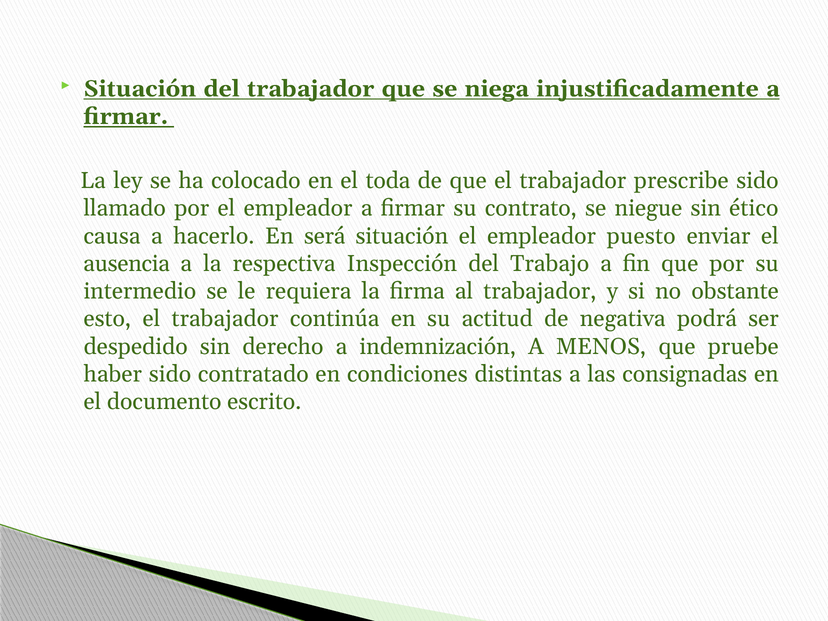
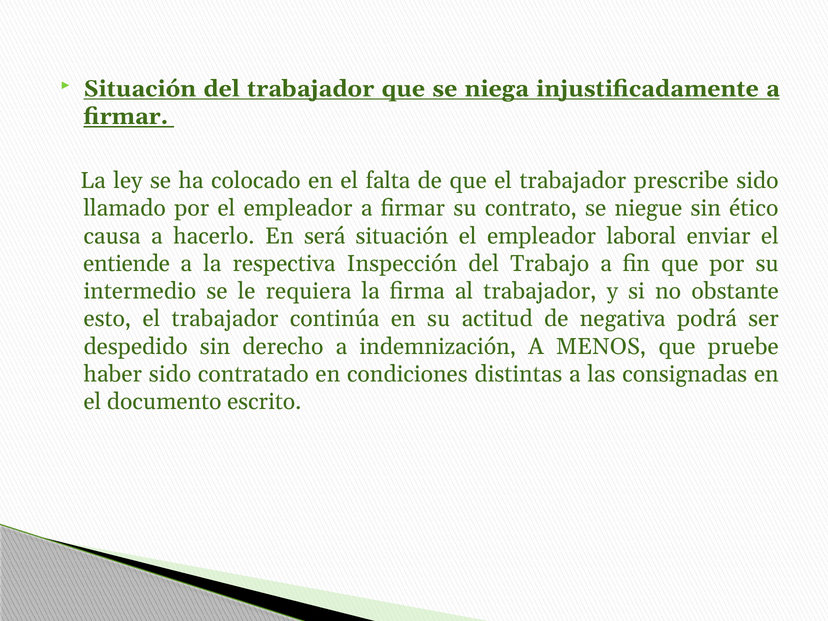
toda: toda -> falta
puesto: puesto -> laboral
ausencia: ausencia -> entiende
